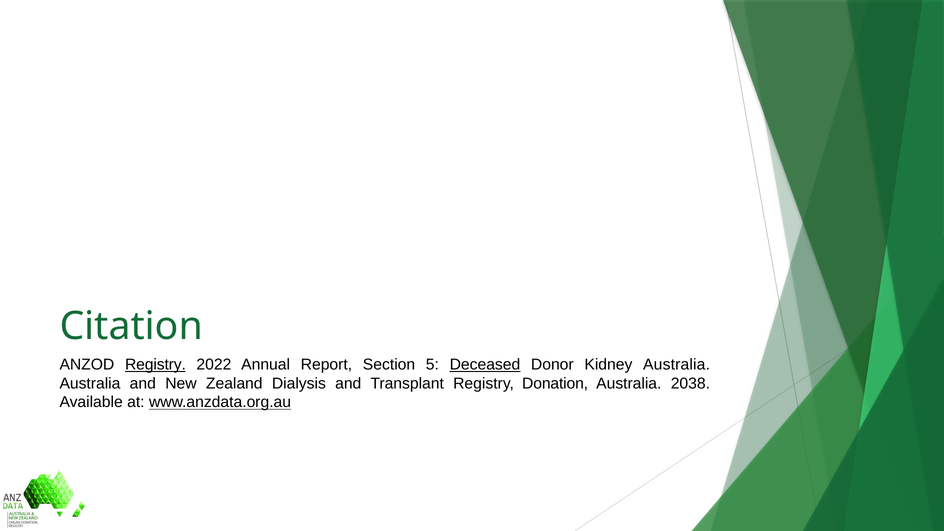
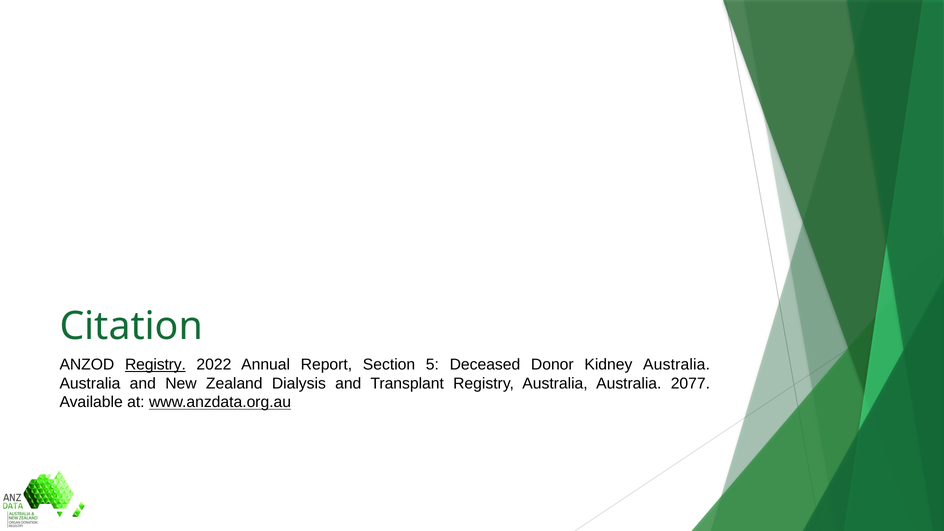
Deceased underline: present -> none
Registry Donation: Donation -> Australia
2038: 2038 -> 2077
